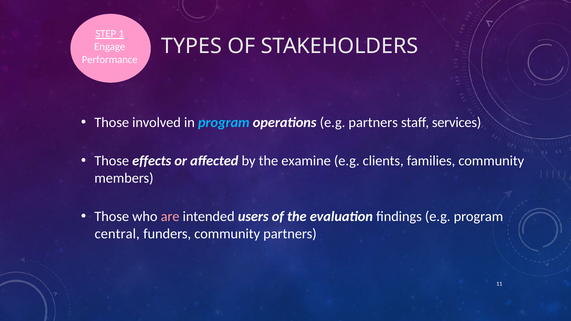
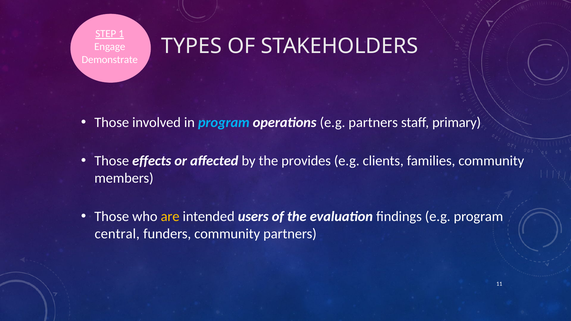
Performance: Performance -> Demonstrate
services: services -> primary
examine: examine -> provides
are colour: pink -> yellow
